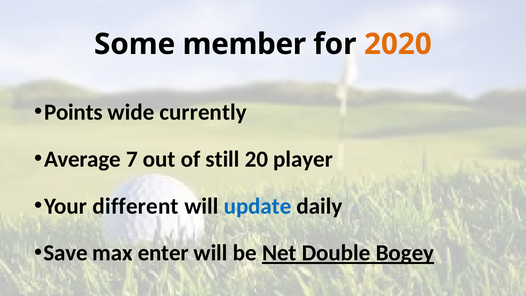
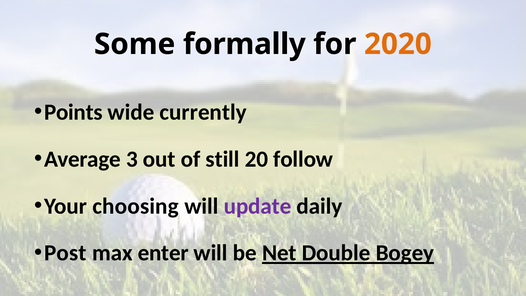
member: member -> formally
7: 7 -> 3
player: player -> follow
different: different -> choosing
update colour: blue -> purple
Save: Save -> Post
